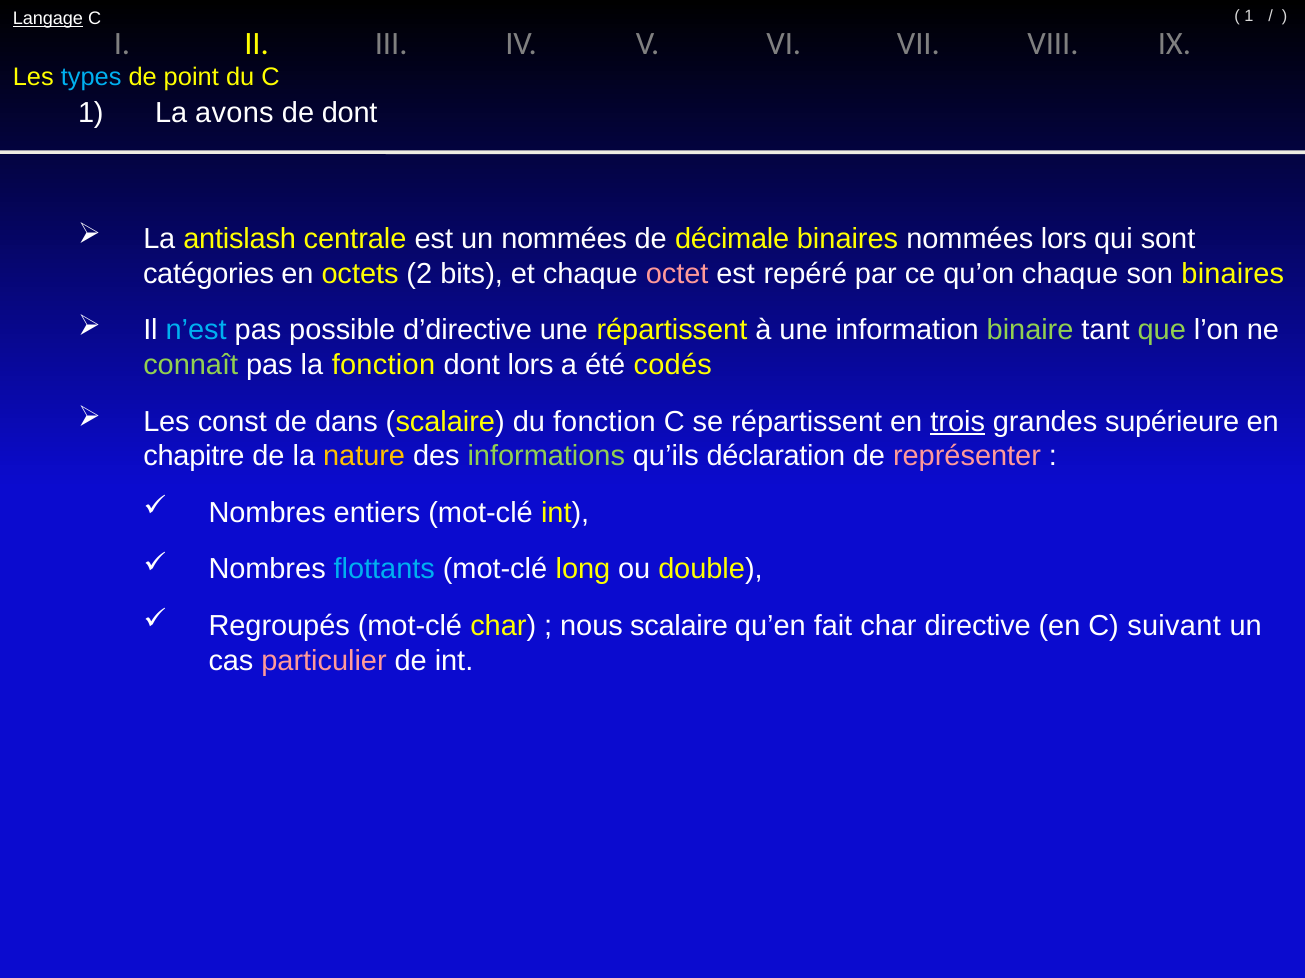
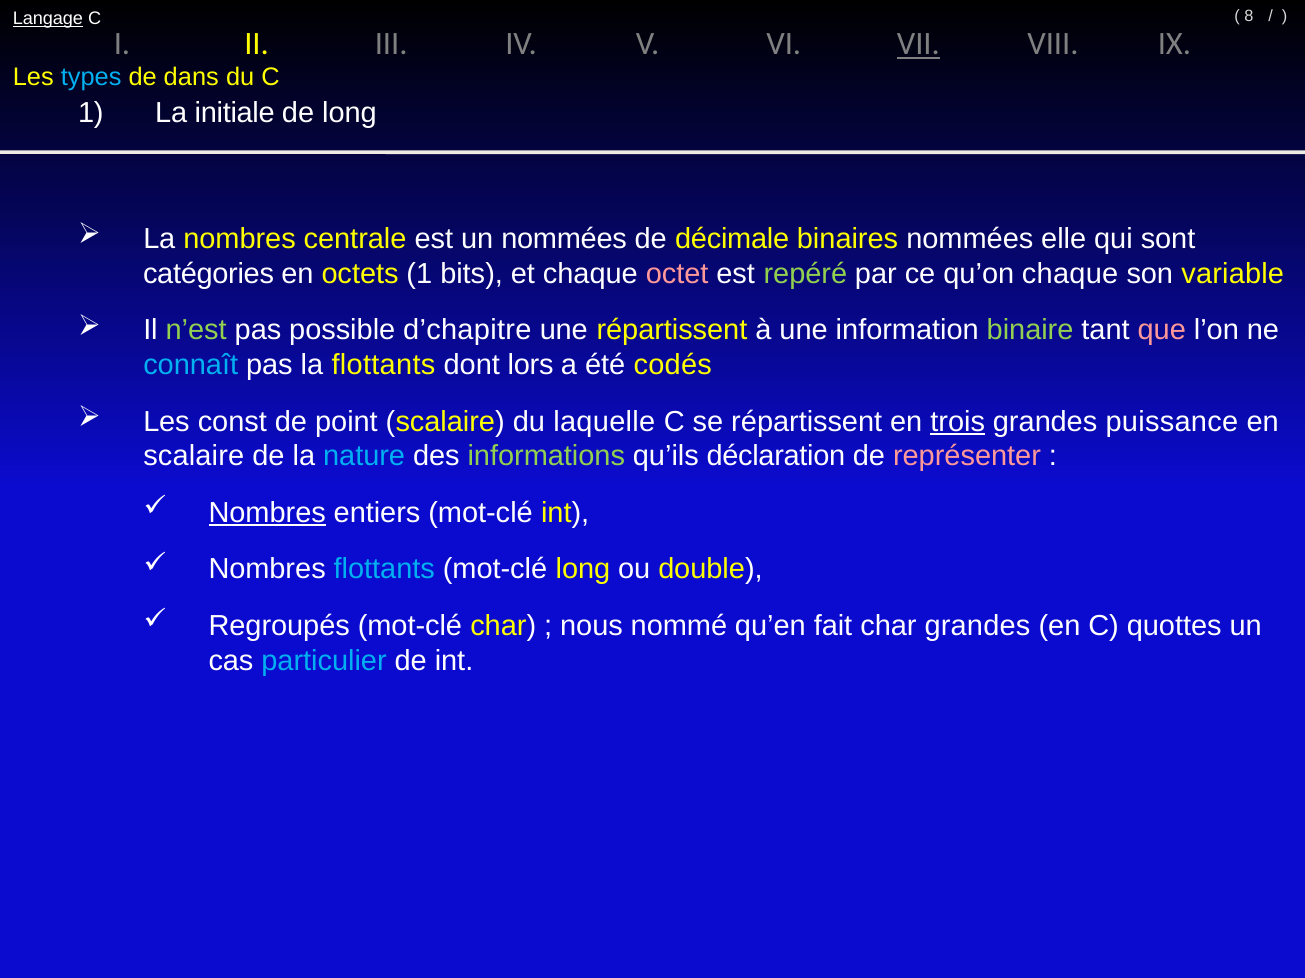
1 at (1249, 16): 1 -> 8
VII underline: none -> present
point: point -> dans
avons: avons -> initiale
de dont: dont -> long
La antislash: antislash -> nombres
nommées lors: lors -> elle
octets 2: 2 -> 1
repéré colour: white -> light green
son binaires: binaires -> variable
n’est colour: light blue -> light green
d’directive: d’directive -> d’chapitre
que colour: light green -> pink
connaît colour: light green -> light blue
la fonction: fonction -> flottants
dans: dans -> point
du fonction: fonction -> laquelle
supérieure: supérieure -> puissance
chapitre at (194, 457): chapitre -> scalaire
nature colour: yellow -> light blue
Nombres at (267, 513) underline: none -> present
nous scalaire: scalaire -> nommé
char directive: directive -> grandes
suivant: suivant -> quottes
particulier colour: pink -> light blue
